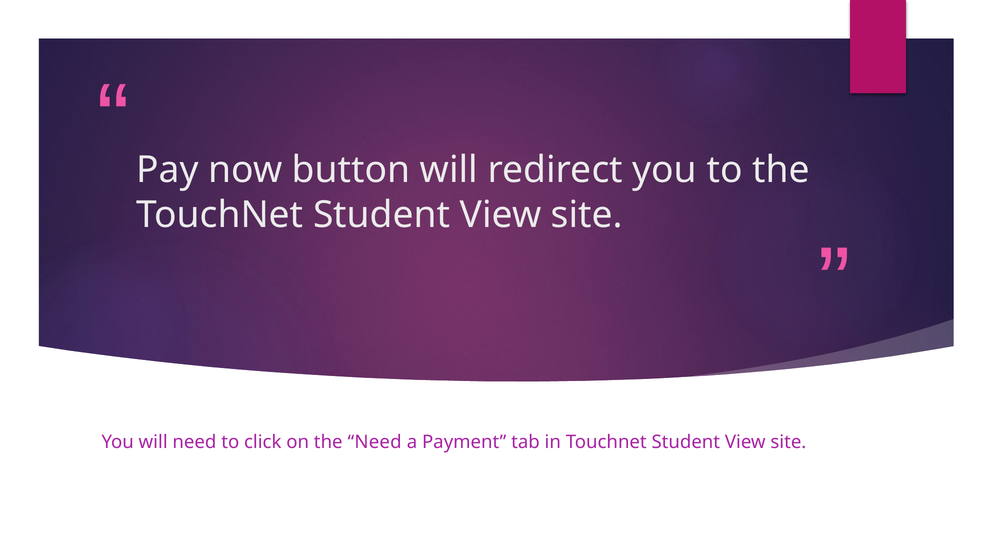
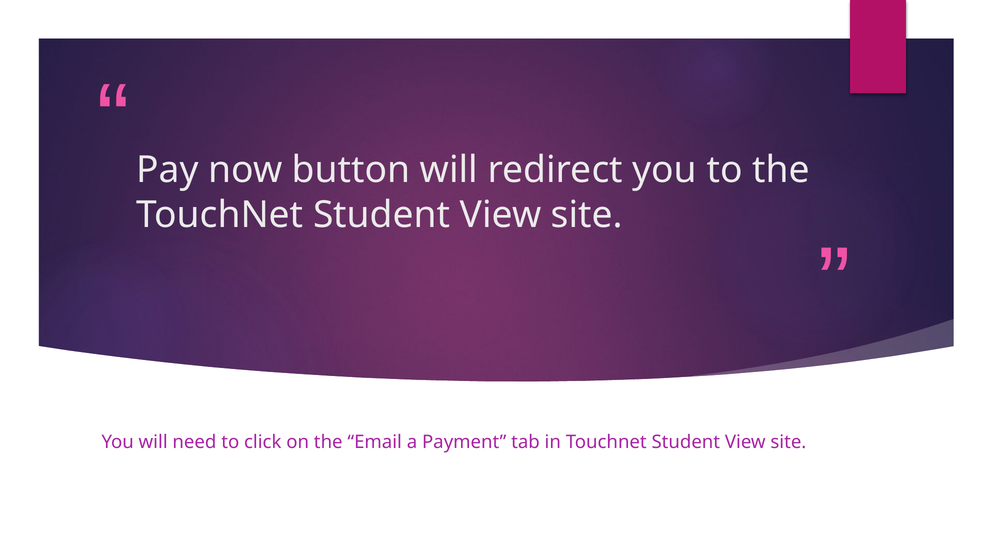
the Need: Need -> Email
